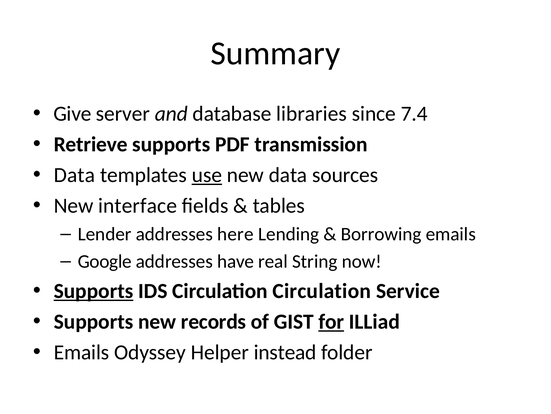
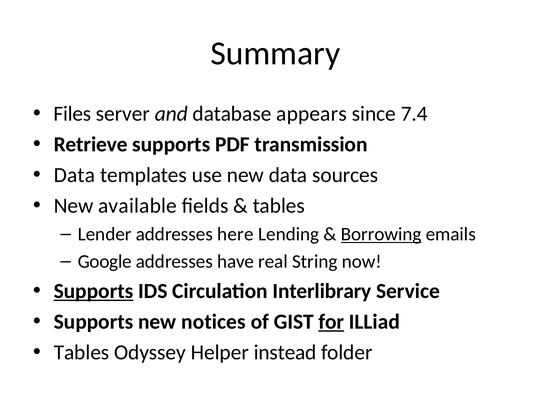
Give: Give -> Files
libraries: libraries -> appears
use underline: present -> none
interface: interface -> available
Borrowing underline: none -> present
Circulation Circulation: Circulation -> Interlibrary
records: records -> notices
Emails at (82, 352): Emails -> Tables
